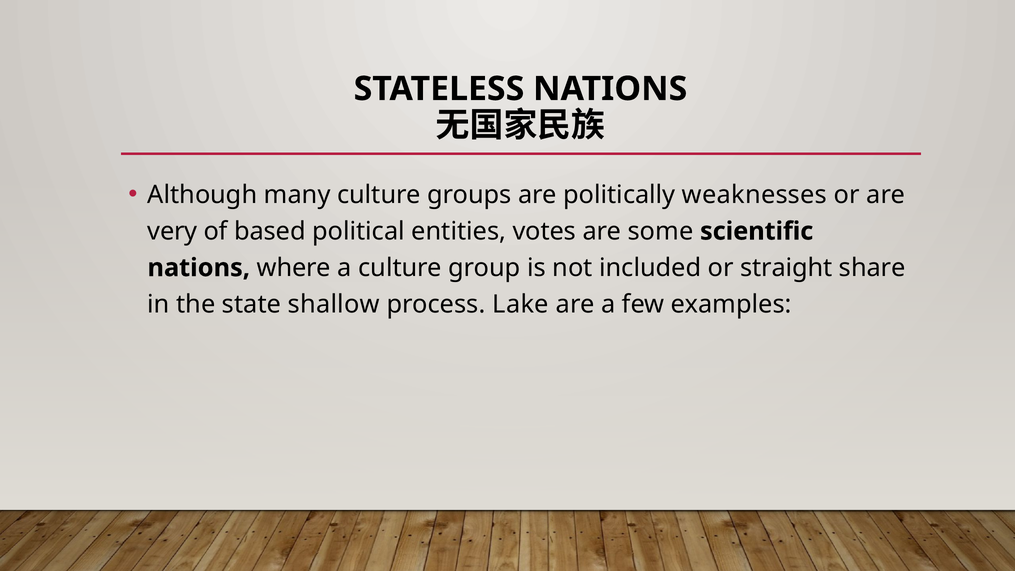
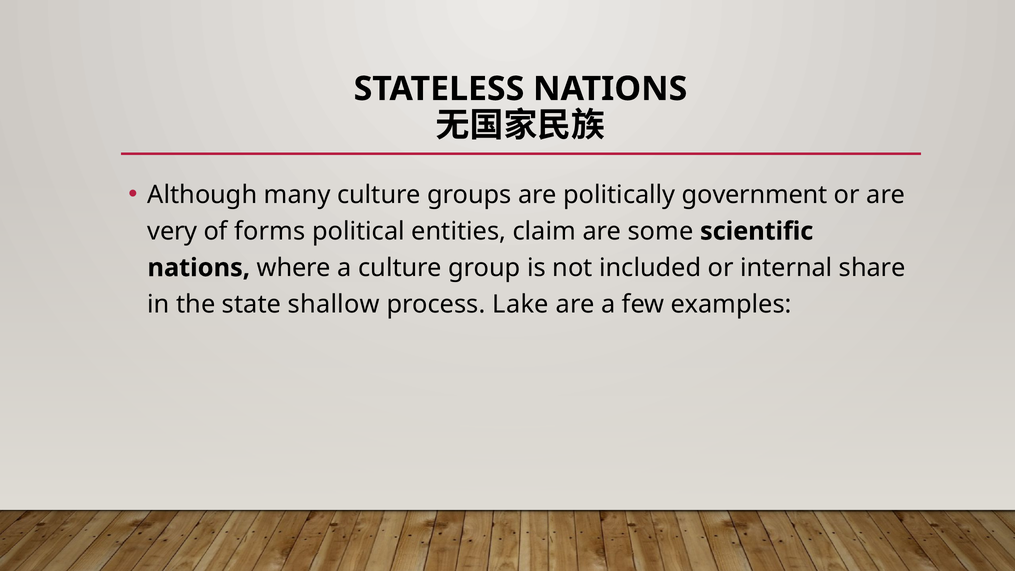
weaknesses: weaknesses -> government
based: based -> forms
votes: votes -> claim
straight: straight -> internal
